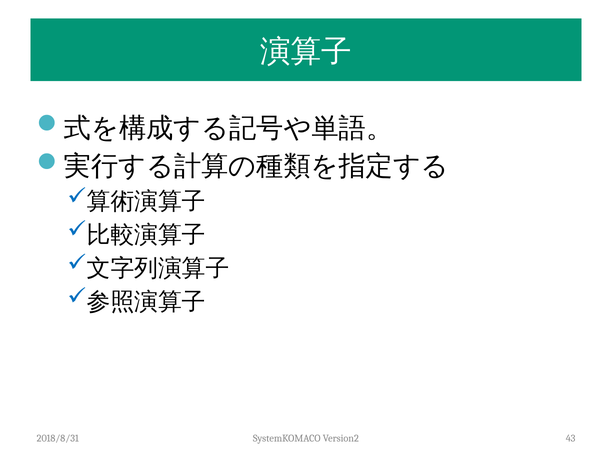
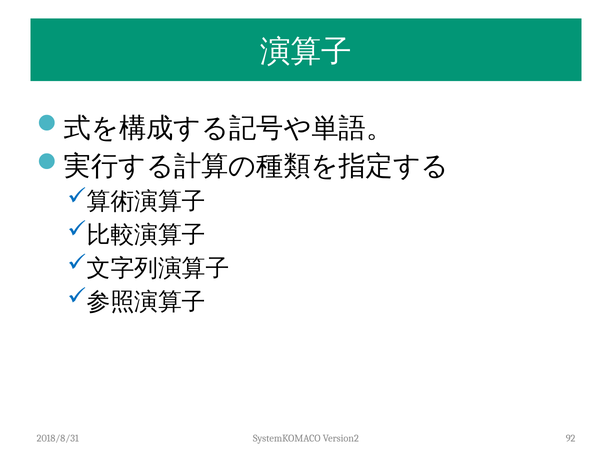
43: 43 -> 92
